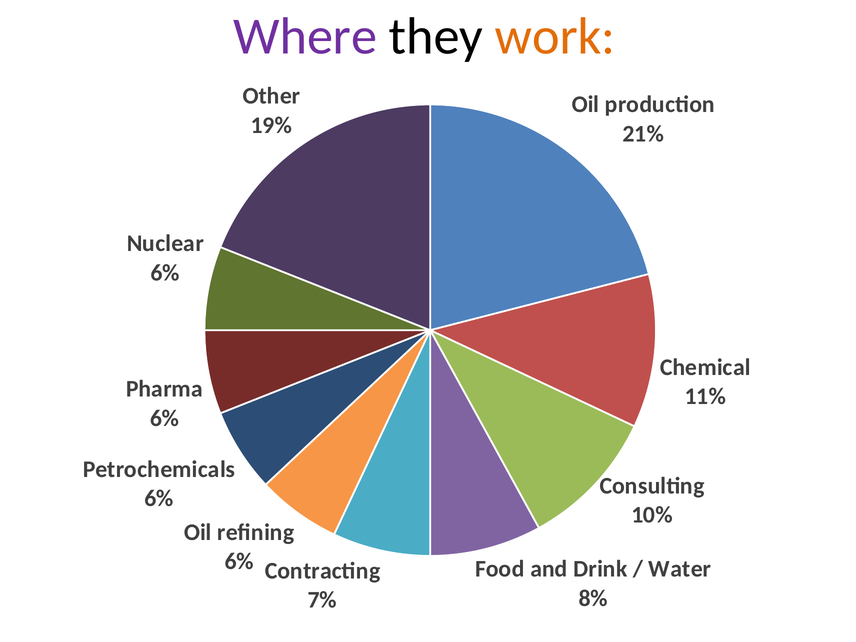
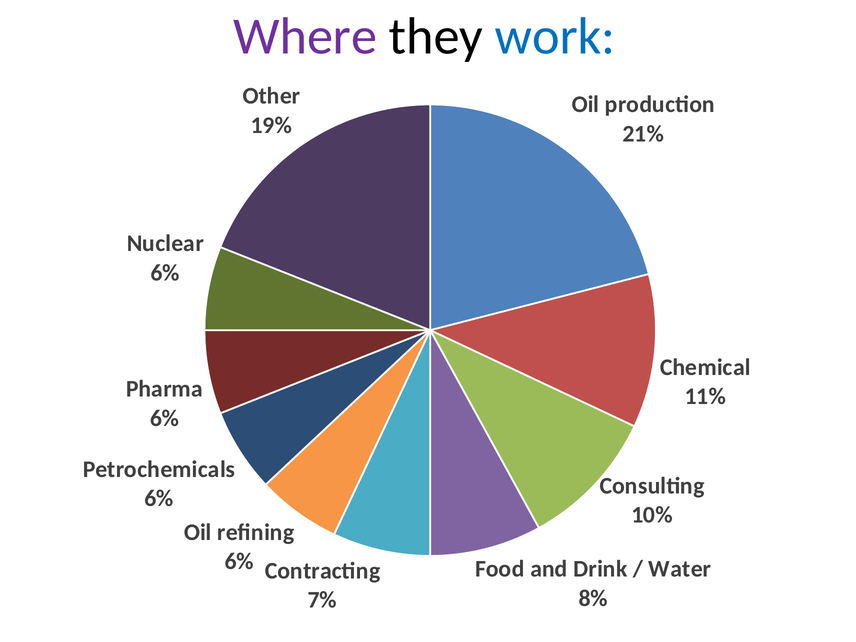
work colour: orange -> blue
